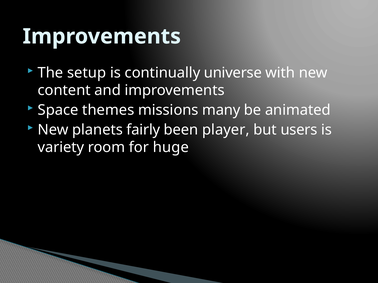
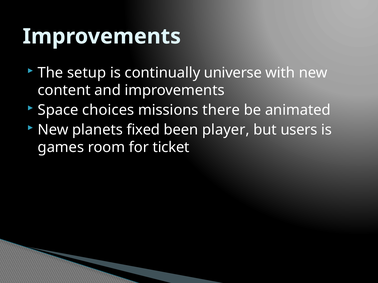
themes: themes -> choices
many: many -> there
fairly: fairly -> fixed
variety: variety -> games
huge: huge -> ticket
